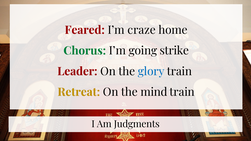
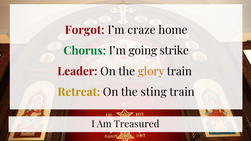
Feared: Feared -> Forgot
glory colour: blue -> orange
mind: mind -> sting
Judgments: Judgments -> Treasured
